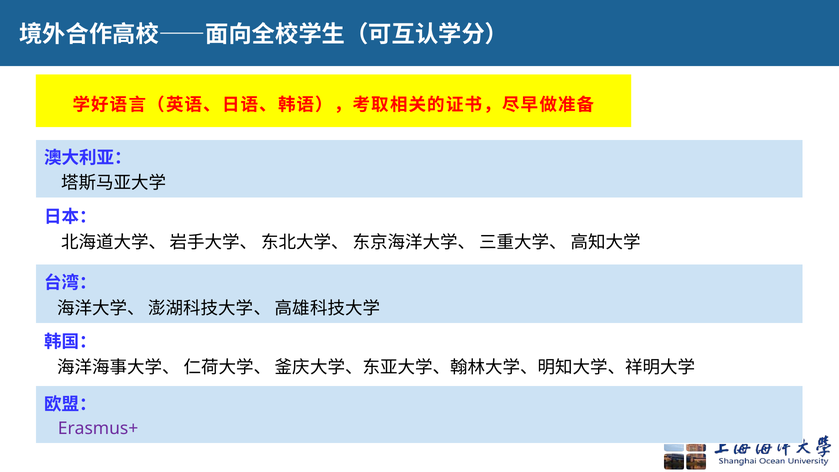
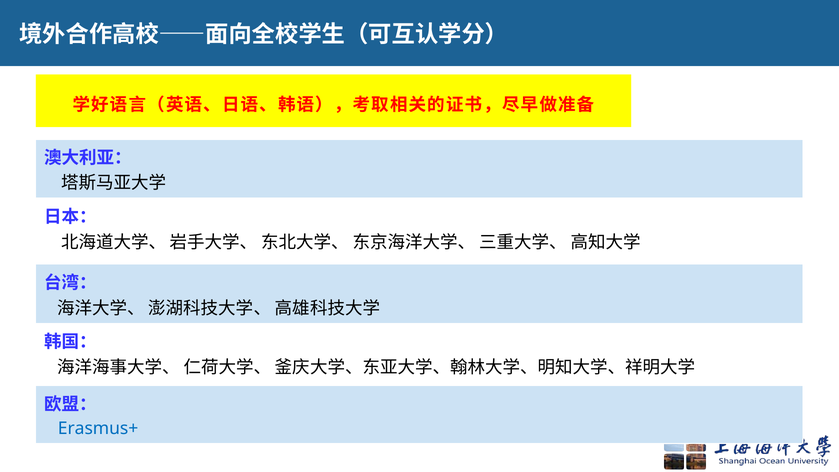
Erasmus+ colour: purple -> blue
